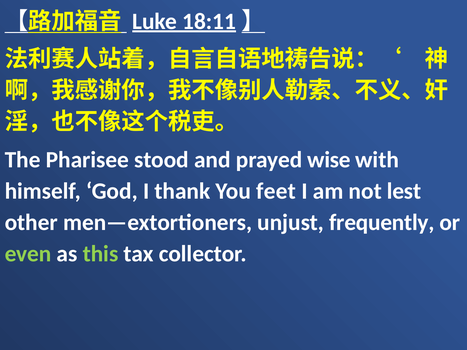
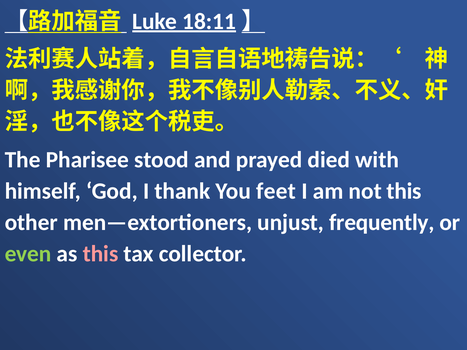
wise: wise -> died
not lest: lest -> this
this at (101, 254) colour: light green -> pink
